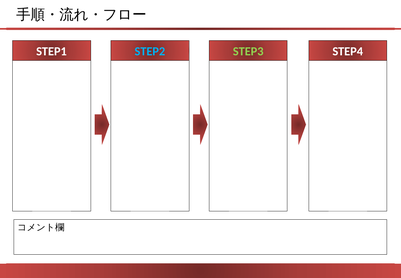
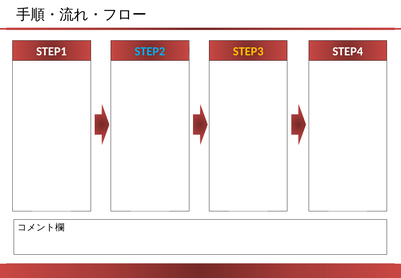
STEP3 colour: light green -> yellow
